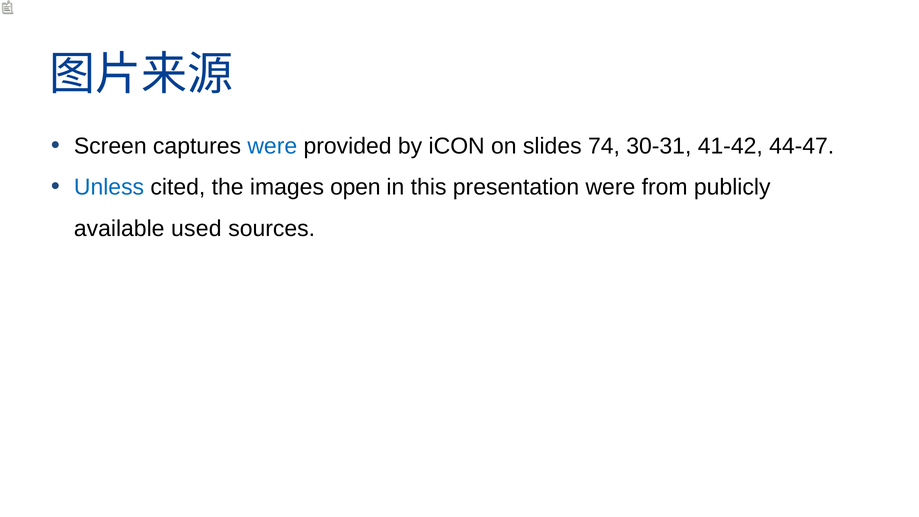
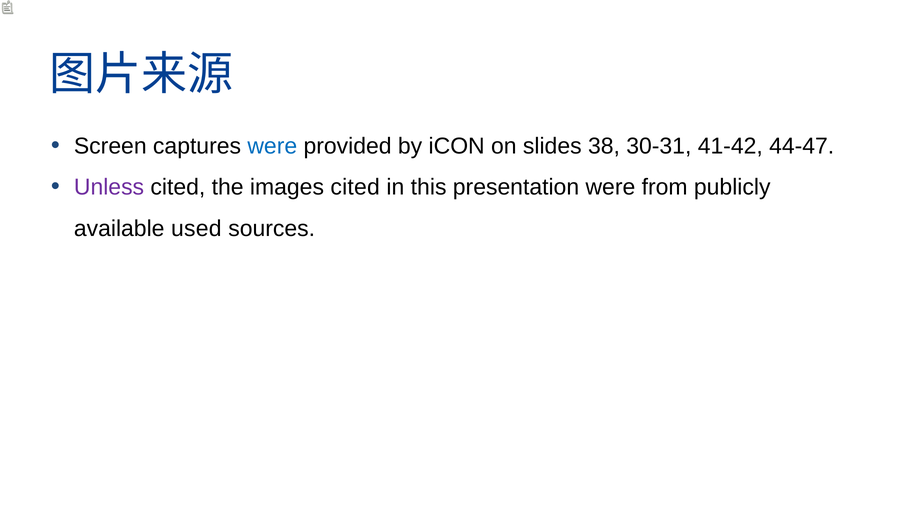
74: 74 -> 38
Unless colour: blue -> purple
images open: open -> cited
